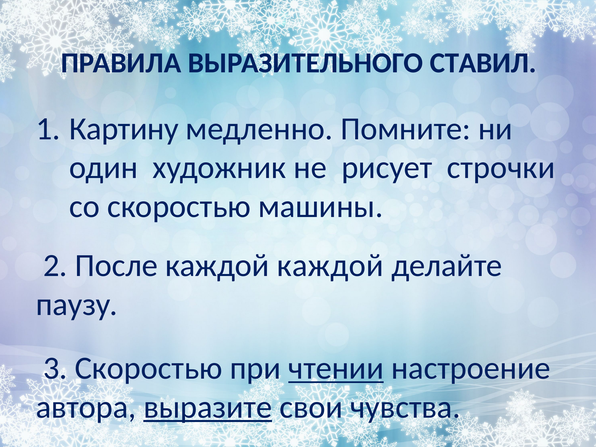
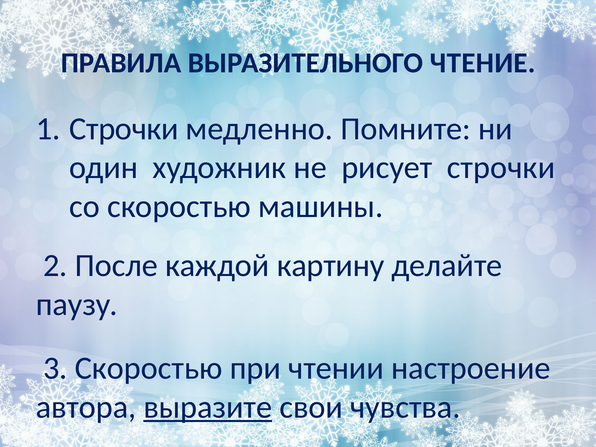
СТАВИЛ: СТАВИЛ -> ЧТЕНИЕ
Картину at (124, 129): Картину -> Строчки
каждой каждой: каждой -> картину
чтении underline: present -> none
